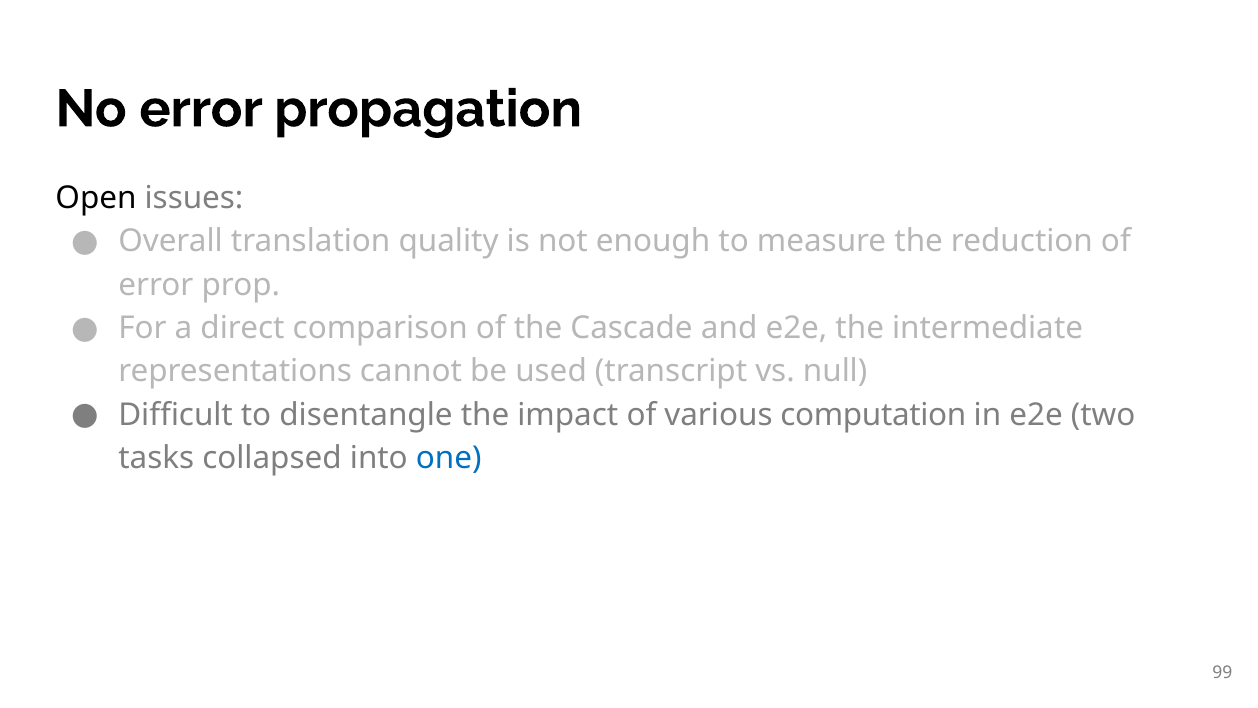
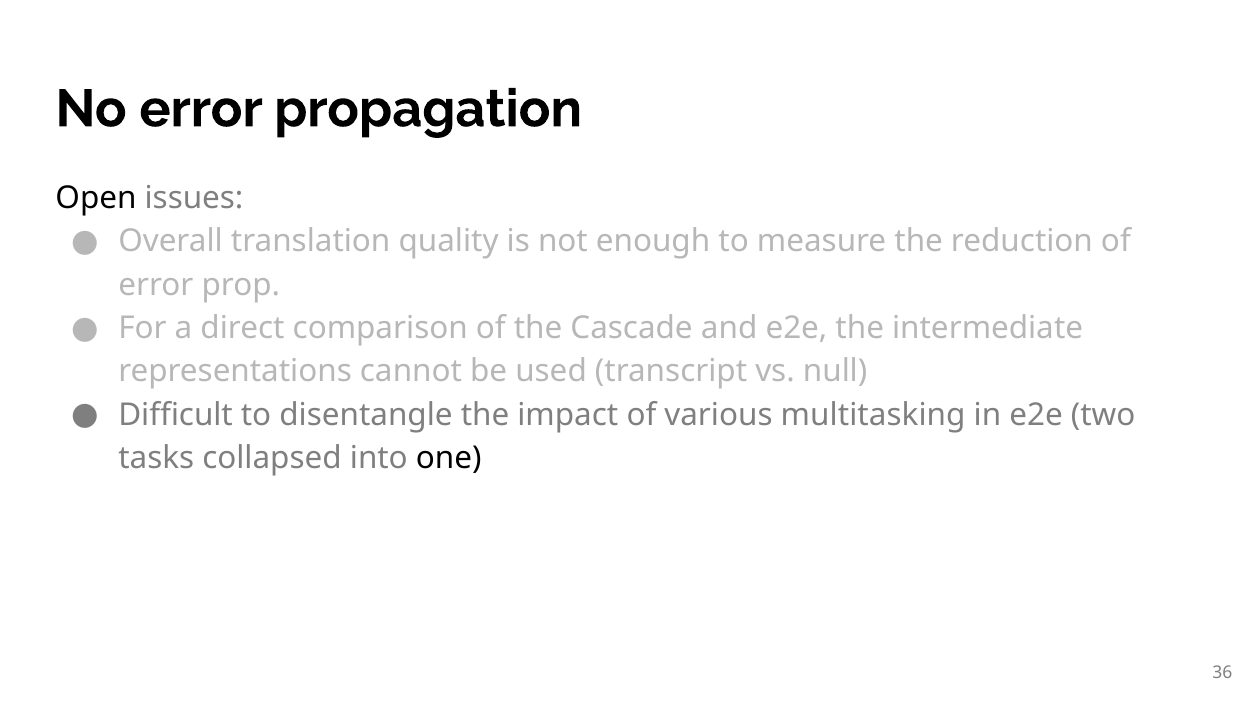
computation: computation -> multitasking
one colour: blue -> black
99: 99 -> 36
